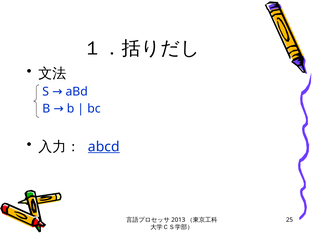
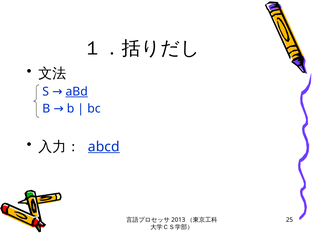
aBd underline: none -> present
